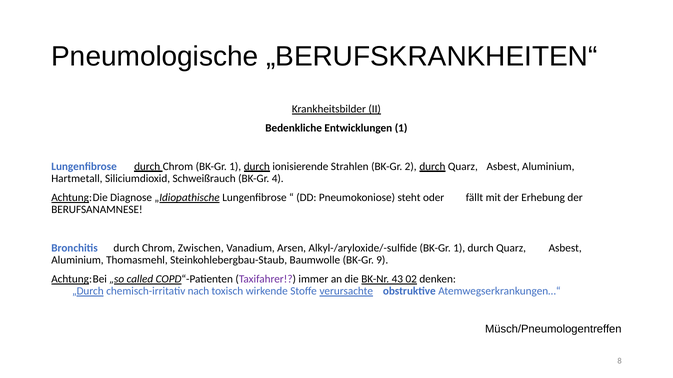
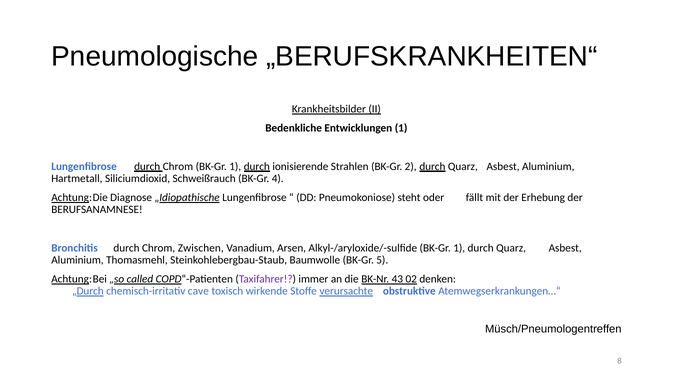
9: 9 -> 5
nach: nach -> cave
